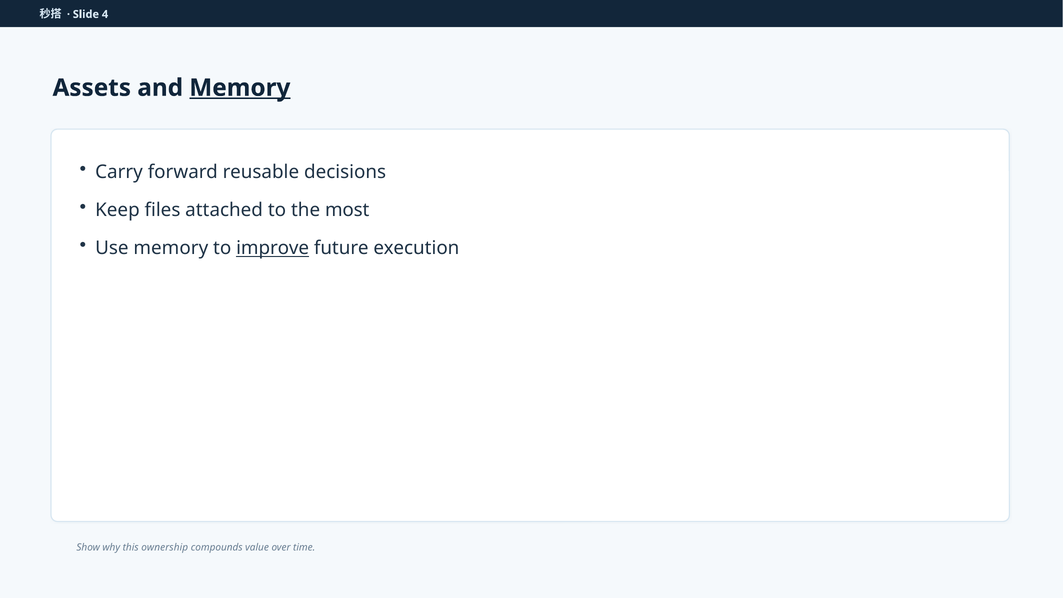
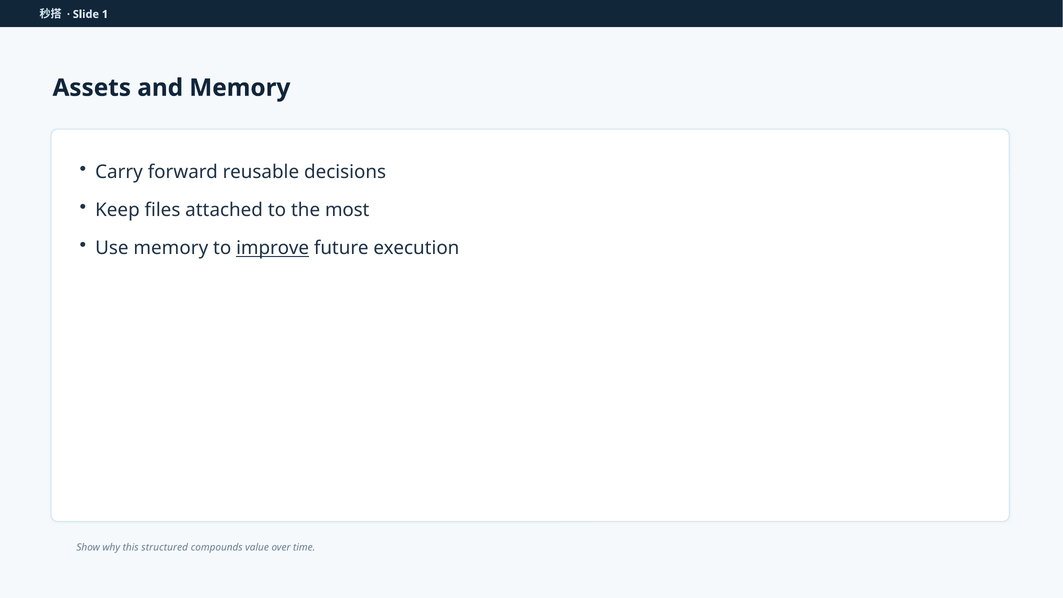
4: 4 -> 1
Memory at (240, 88) underline: present -> none
ownership: ownership -> structured
